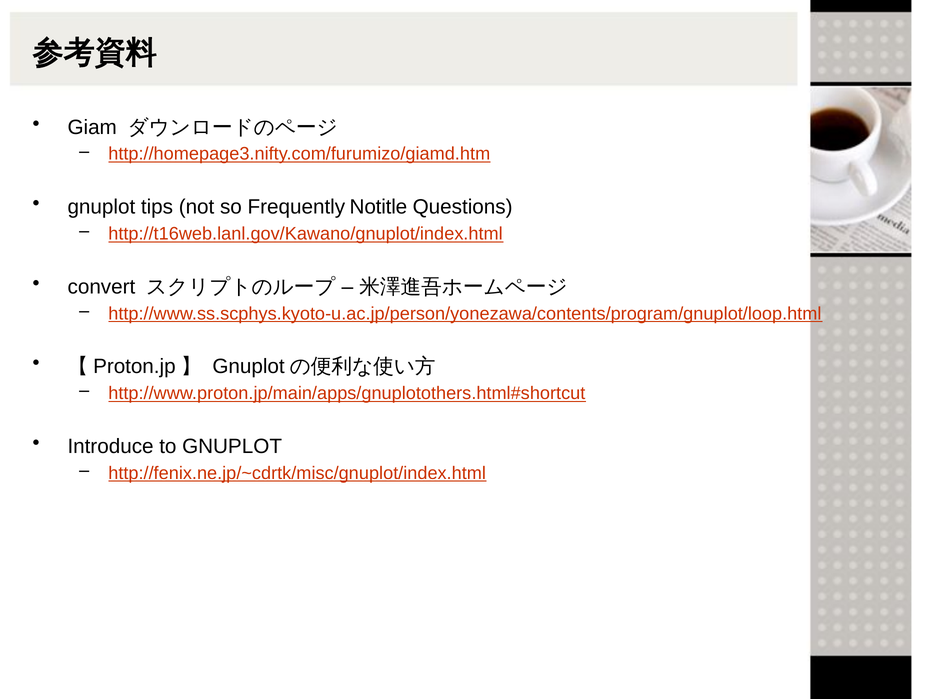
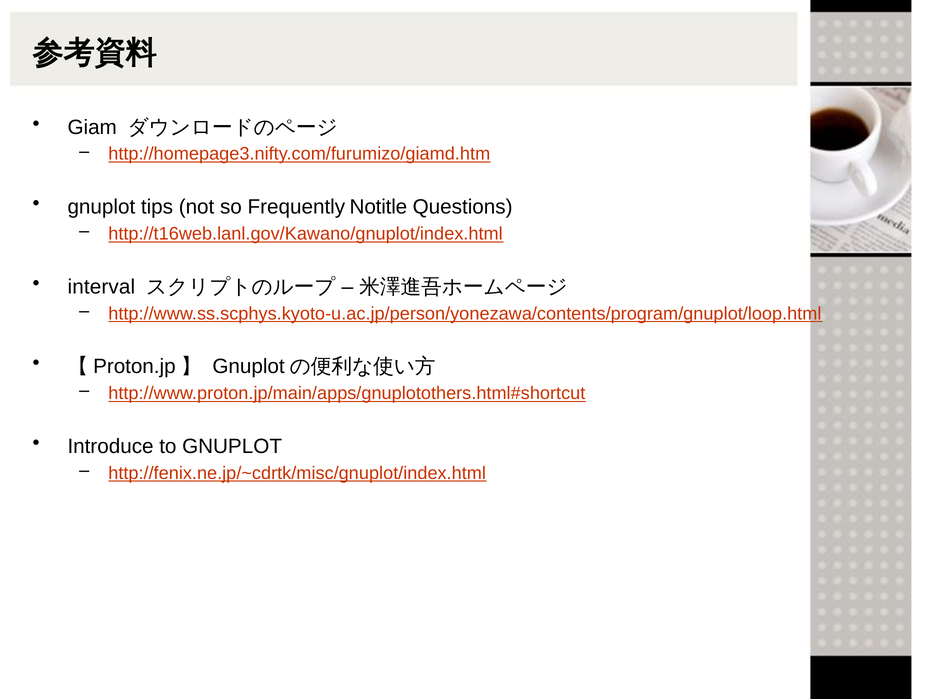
convert: convert -> interval
